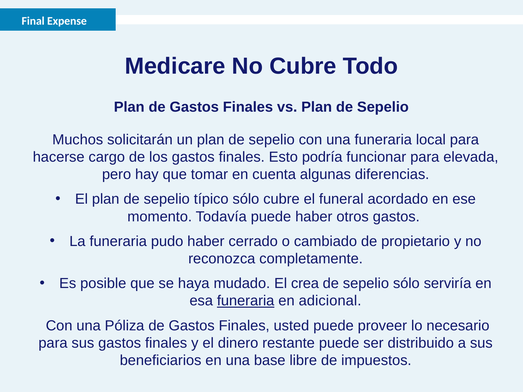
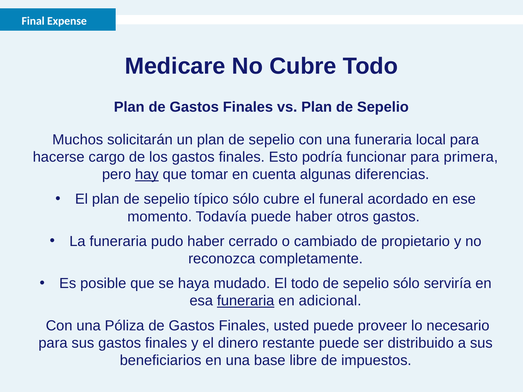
elevada: elevada -> primera
hay underline: none -> present
El crea: crea -> todo
